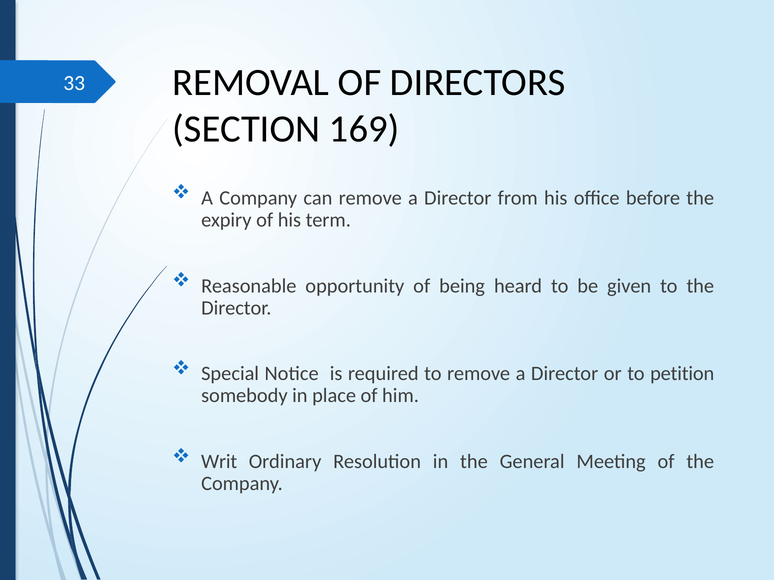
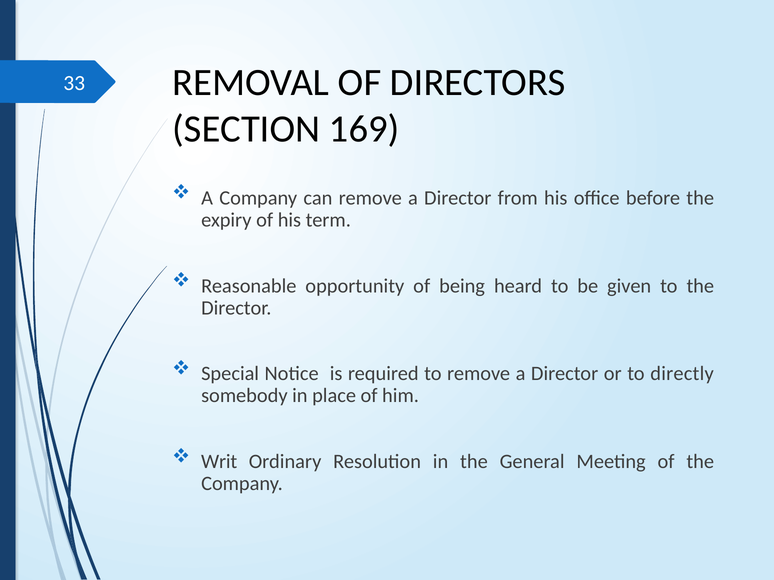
petition: petition -> directly
